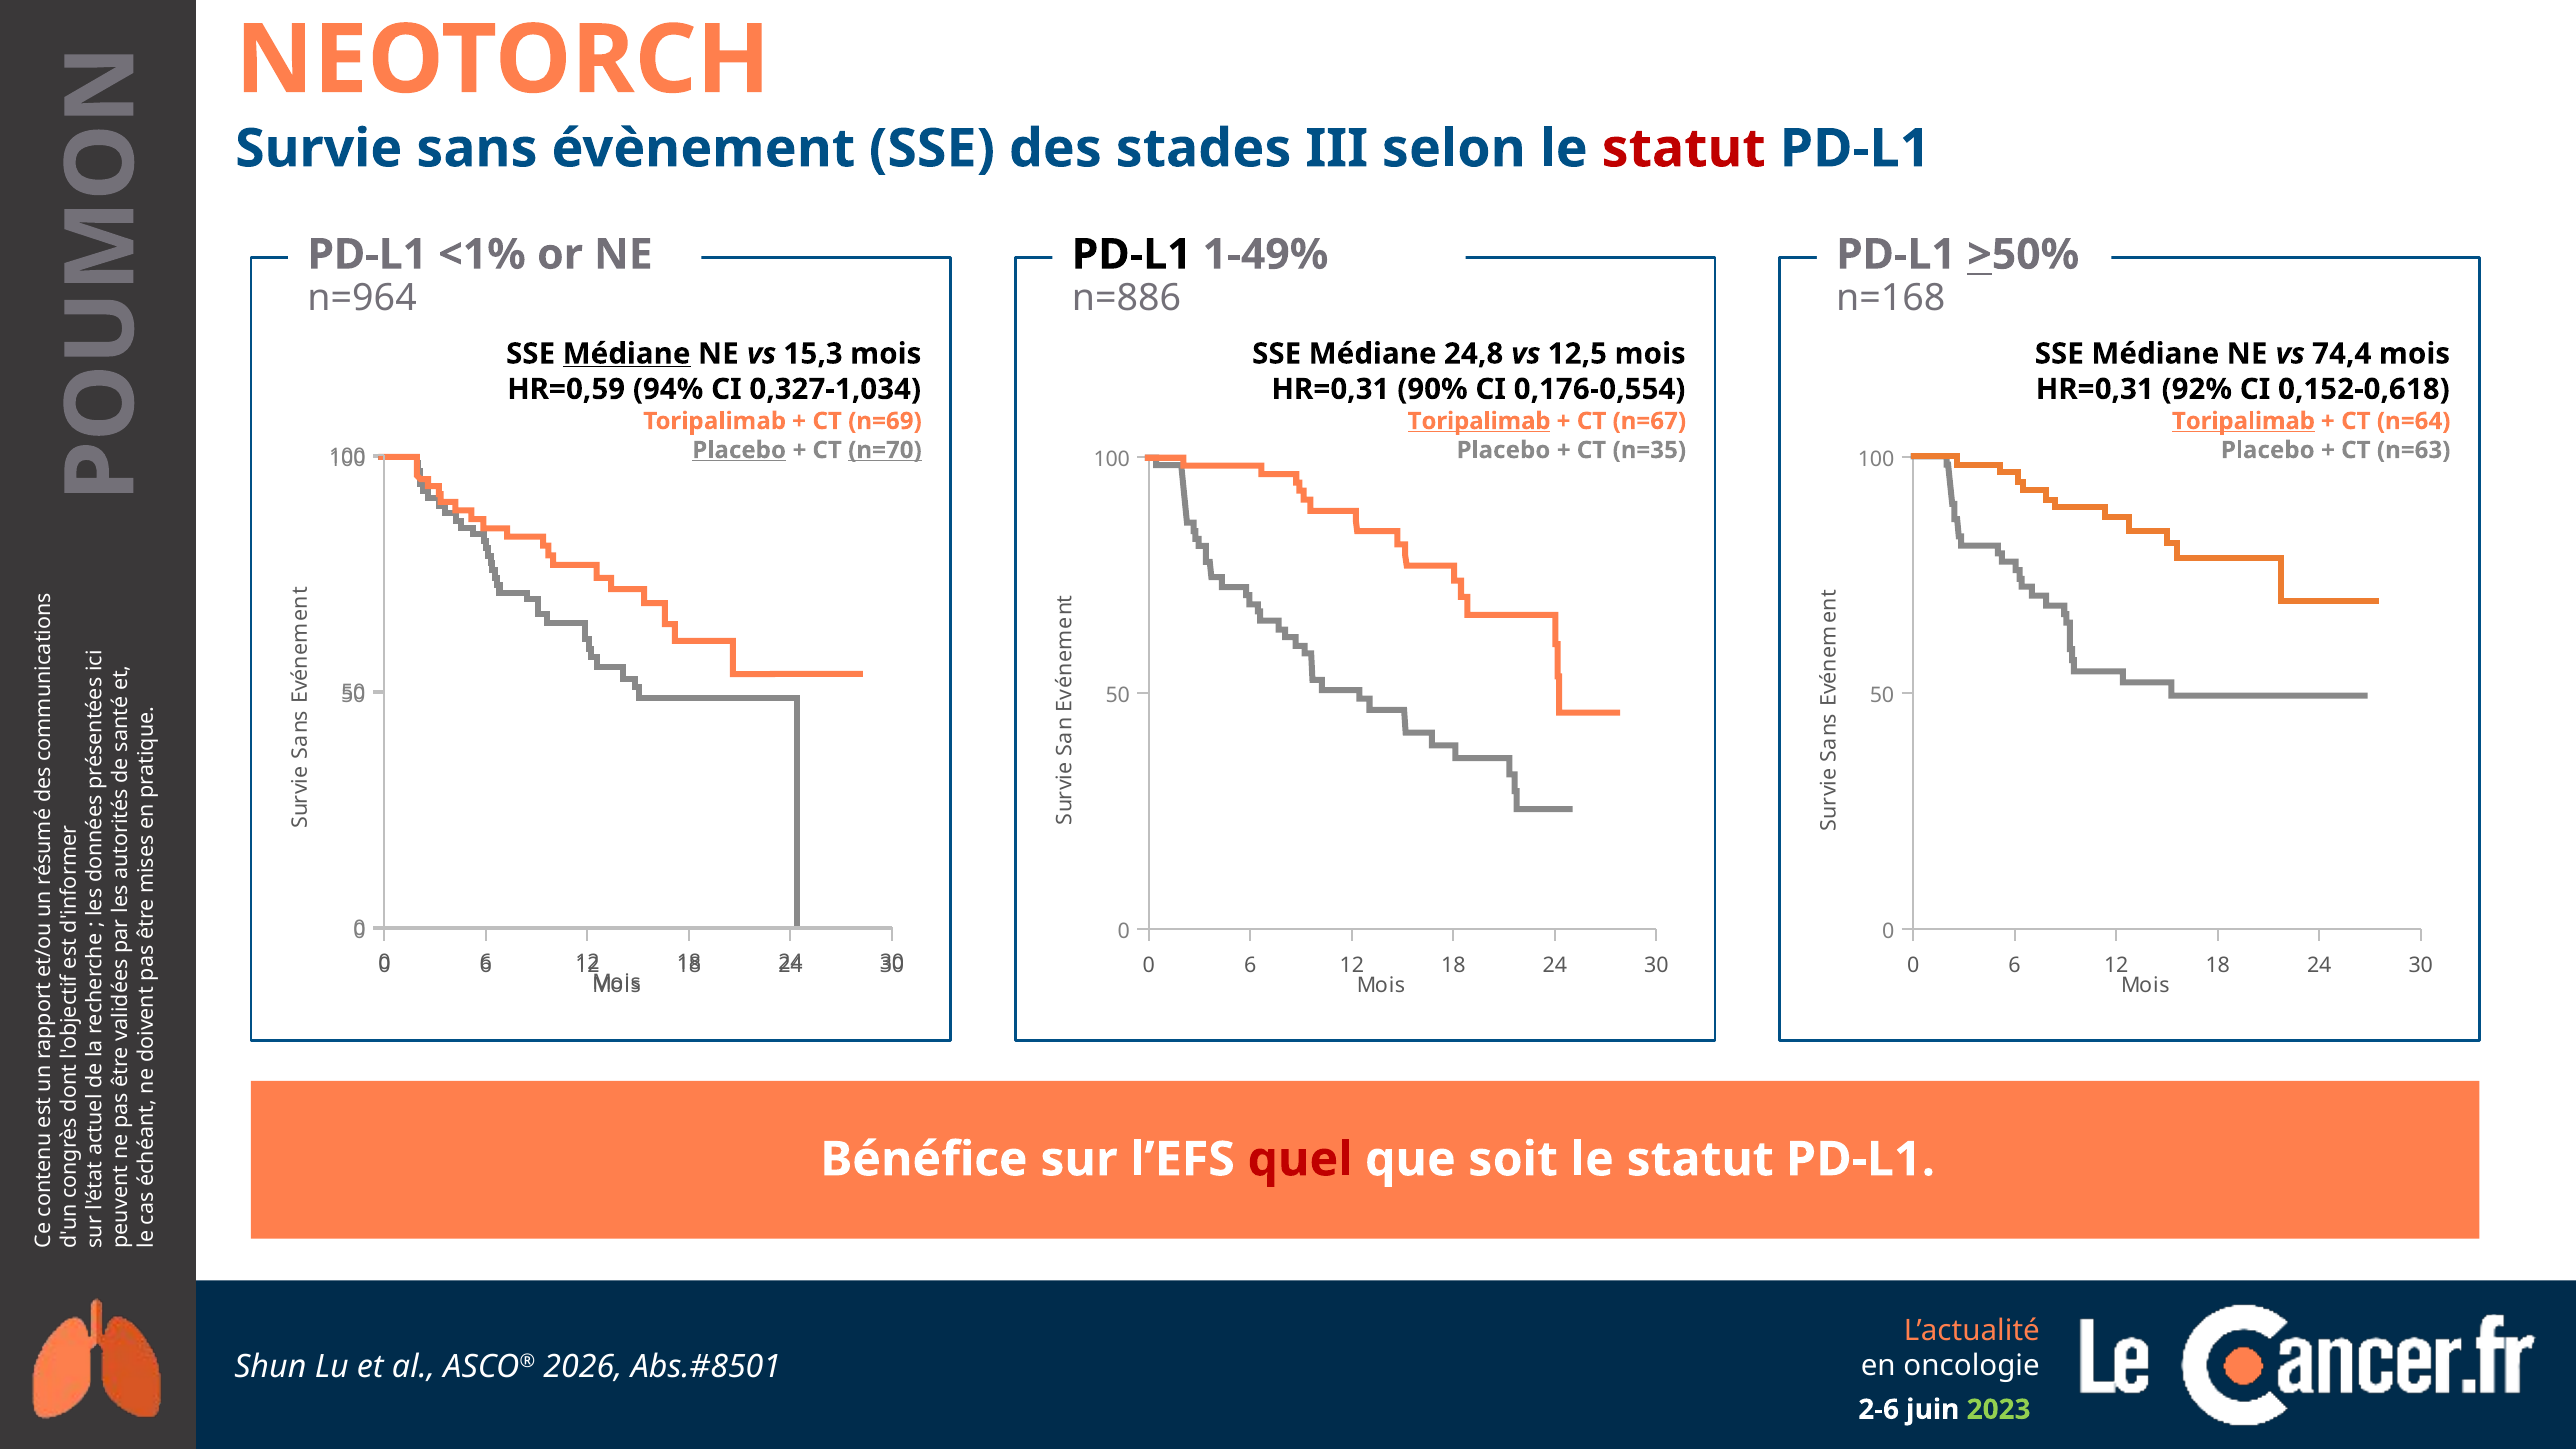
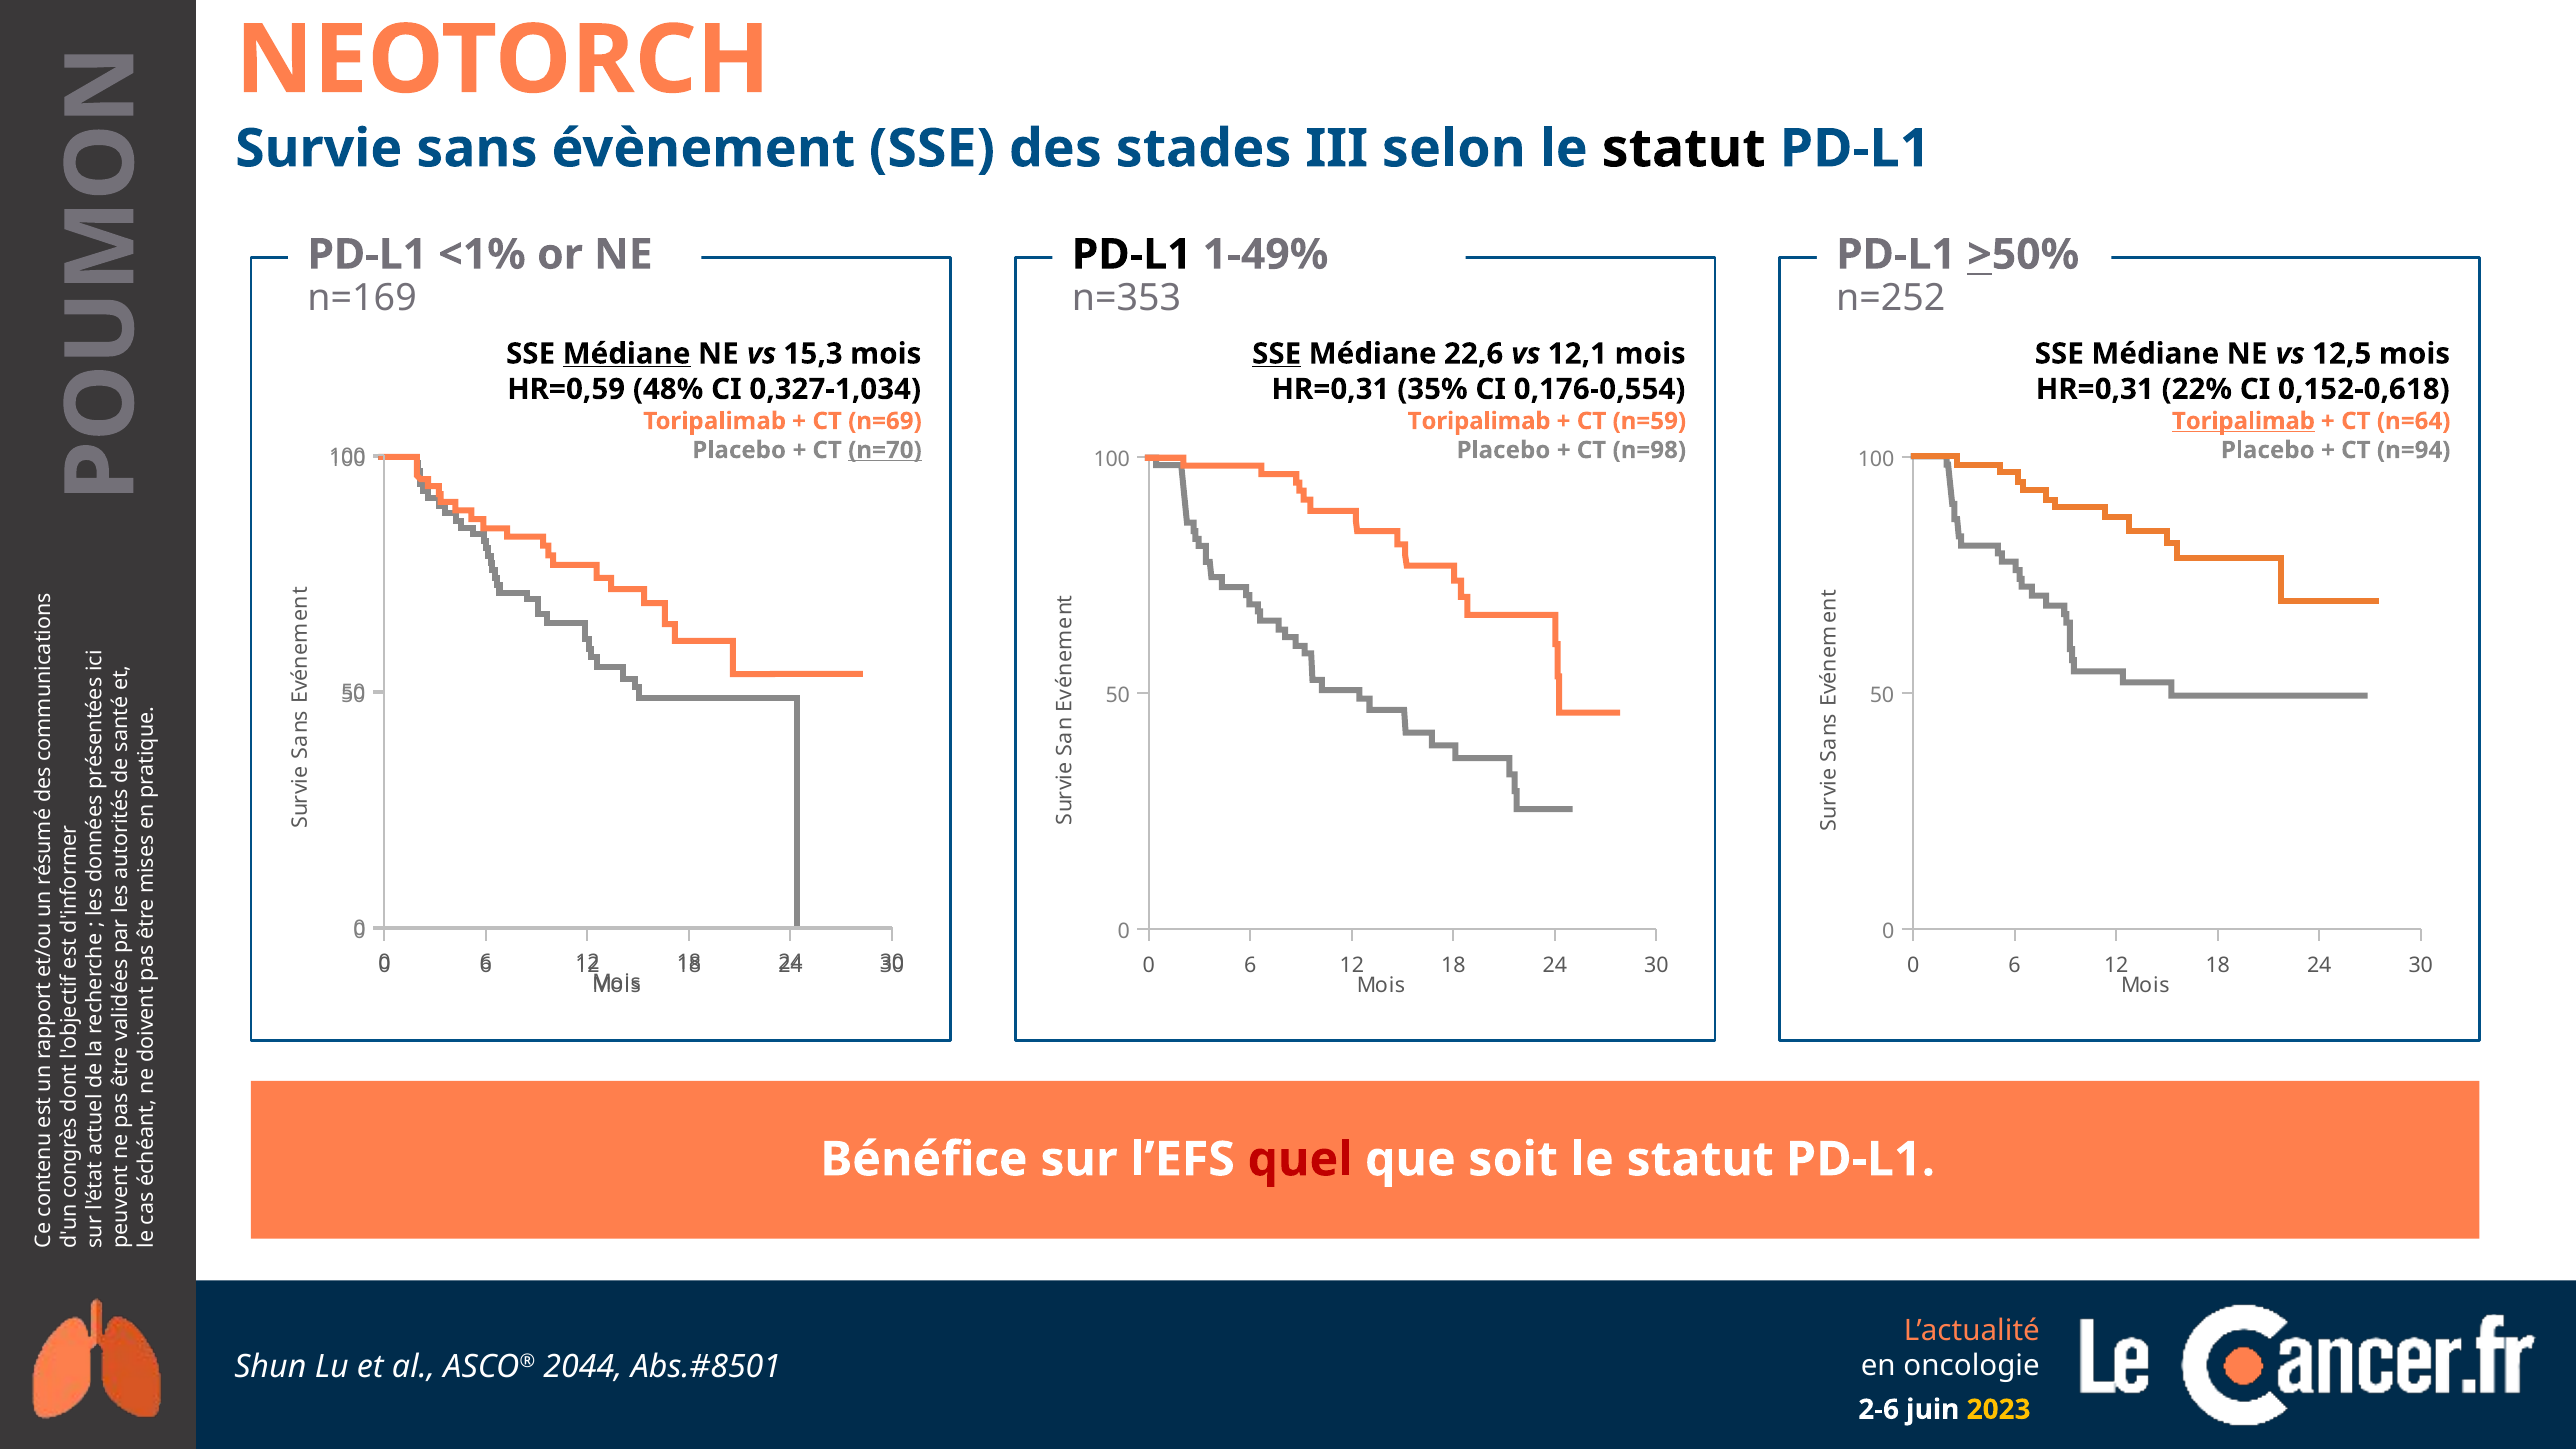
statut at (1684, 149) colour: red -> black
n=964: n=964 -> n=169
n=886: n=886 -> n=353
n=168: n=168 -> n=252
SSE at (1277, 354) underline: none -> present
24,8: 24,8 -> 22,6
12,5: 12,5 -> 12,1
74,4: 74,4 -> 12,5
94%: 94% -> 48%
90%: 90% -> 35%
92%: 92% -> 22%
Toripalimab at (1479, 421) underline: present -> none
n=67: n=67 -> n=59
Placebo at (739, 450) underline: present -> none
n=35: n=35 -> n=98
n=63: n=63 -> n=94
2026: 2026 -> 2044
2023 colour: light green -> yellow
